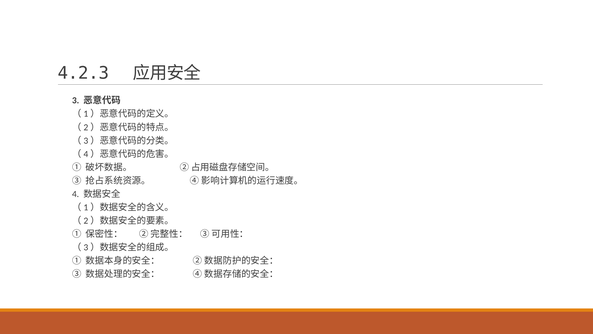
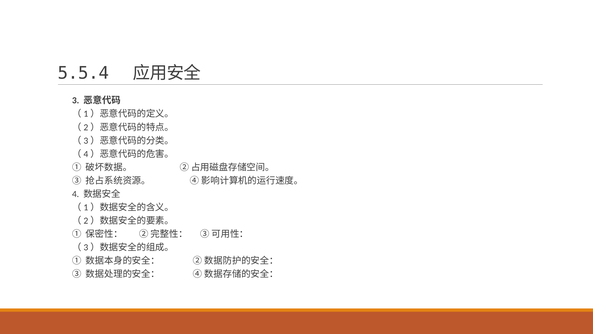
4.2.3: 4.2.3 -> 5.5.4
